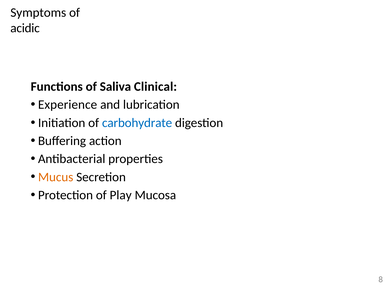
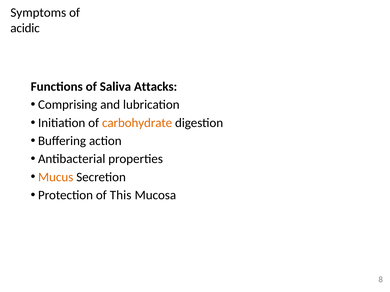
Clinical: Clinical -> Attacks
Experience: Experience -> Comprising
carbohydrate colour: blue -> orange
Play: Play -> This
